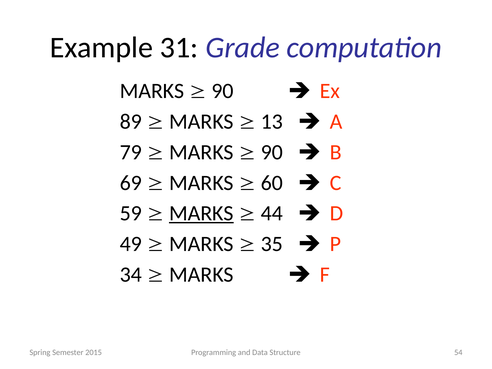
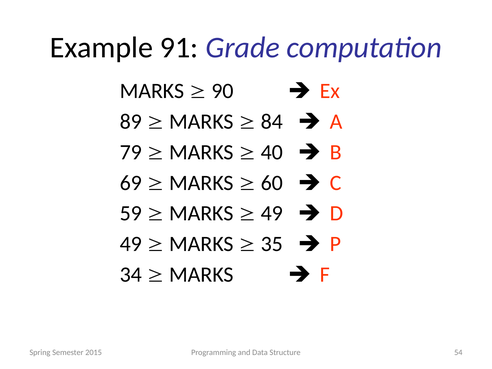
31: 31 -> 91
13: 13 -> 84
90 at (272, 152): 90 -> 40
MARKS at (201, 213) underline: present -> none
44 at (272, 213): 44 -> 49
